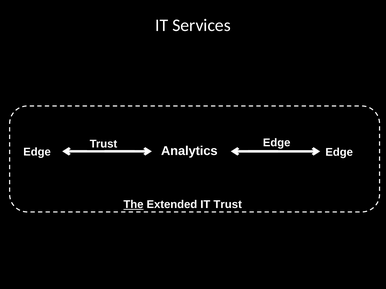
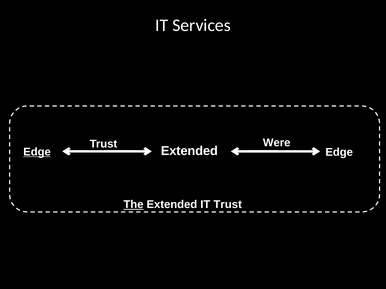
Edge at (277, 143): Edge -> Were
Analytics at (189, 151): Analytics -> Extended
Edge at (37, 152) underline: none -> present
